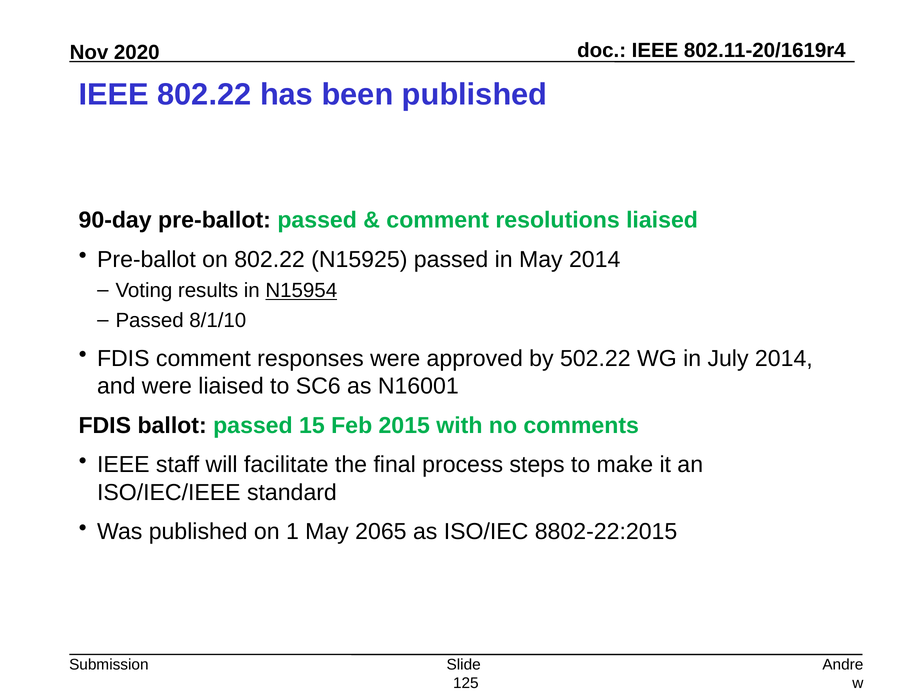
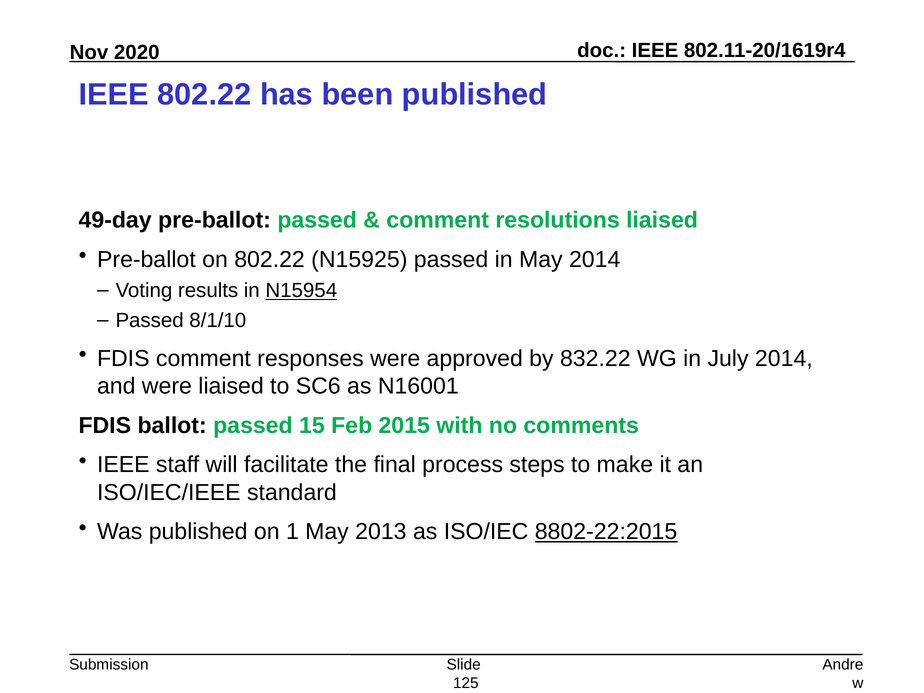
90-day: 90-day -> 49-day
502.22: 502.22 -> 832.22
2065: 2065 -> 2013
8802-22:2015 underline: none -> present
